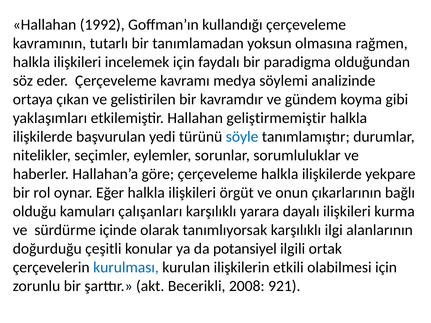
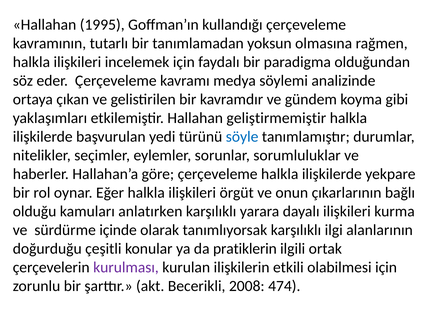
1992: 1992 -> 1995
çalışanları: çalışanları -> anlatırken
potansiyel: potansiyel -> pratiklerin
kurulması colour: blue -> purple
921: 921 -> 474
